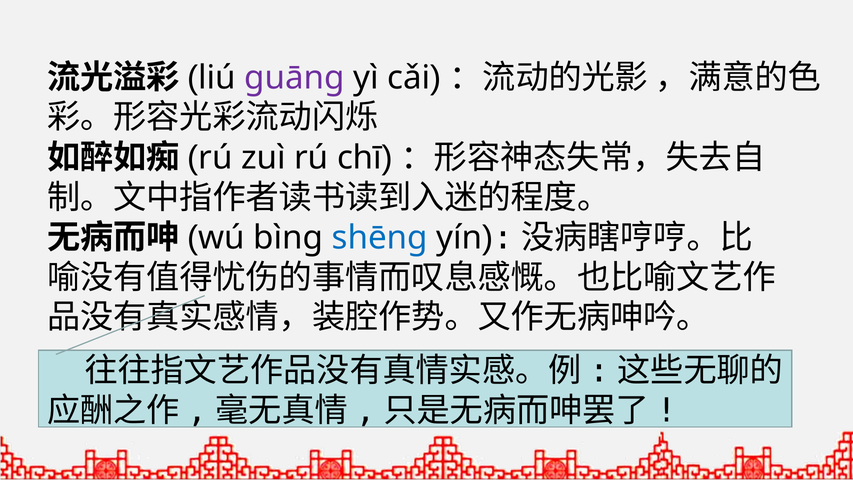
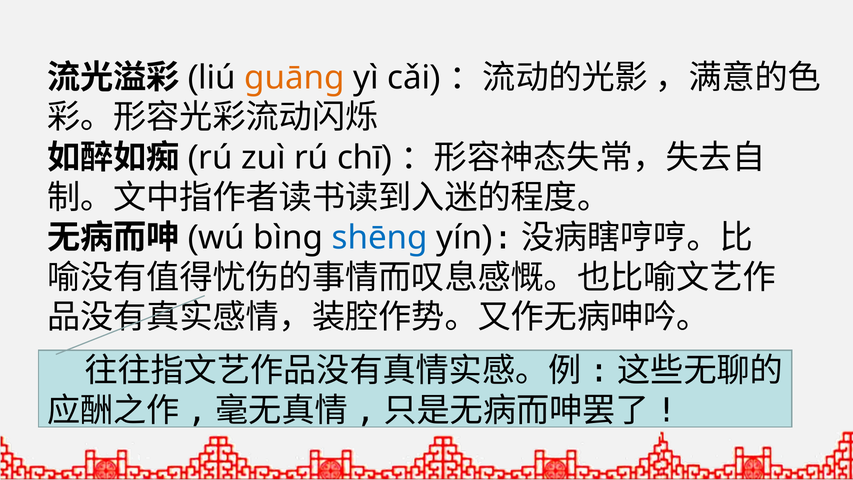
guāng colour: purple -> orange
